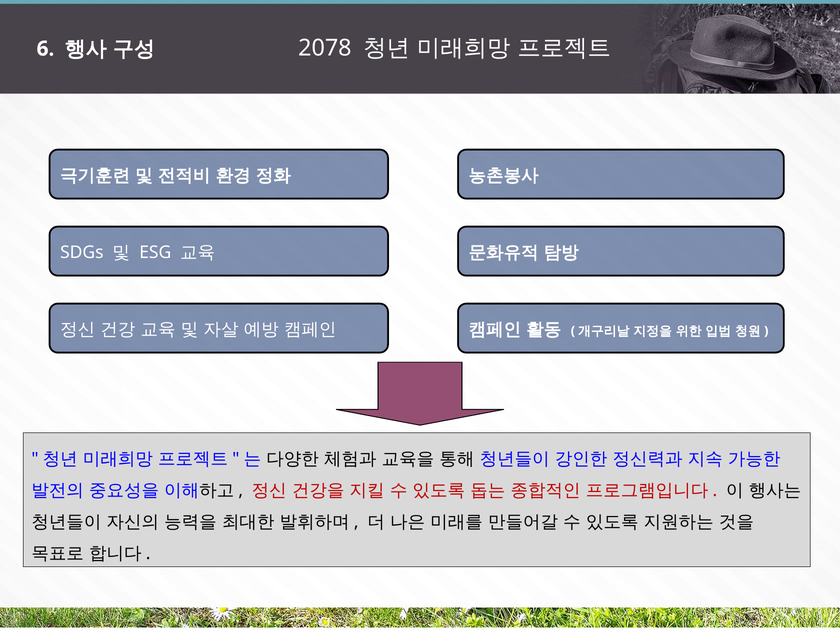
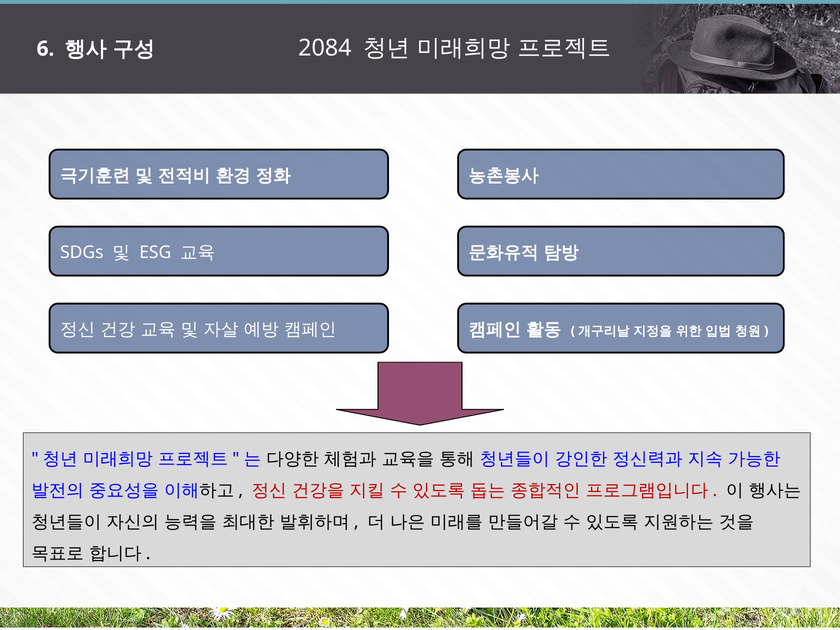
2078: 2078 -> 2084
